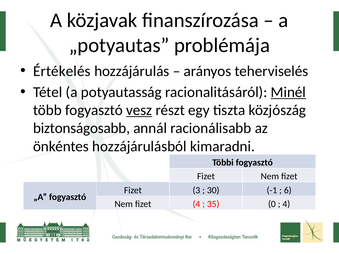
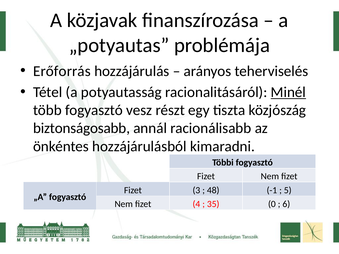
Értékelés: Értékelés -> Erőforrás
vesz underline: present -> none
30: 30 -> 48
6: 6 -> 5
4 at (286, 204): 4 -> 6
